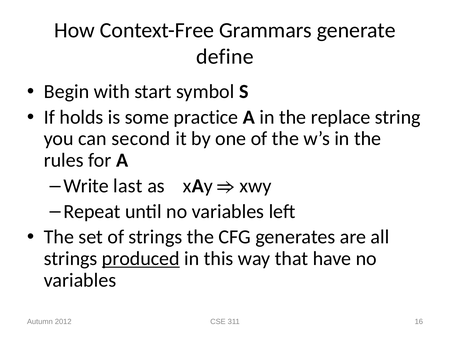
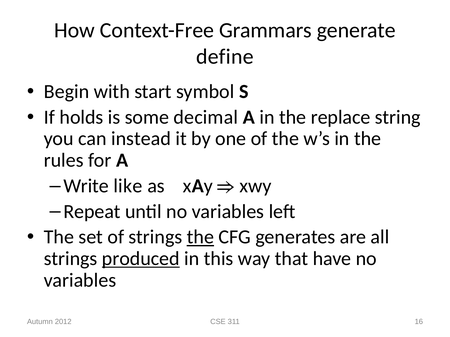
practice: practice -> decimal
second: second -> instead
last: last -> like
the at (200, 237) underline: none -> present
